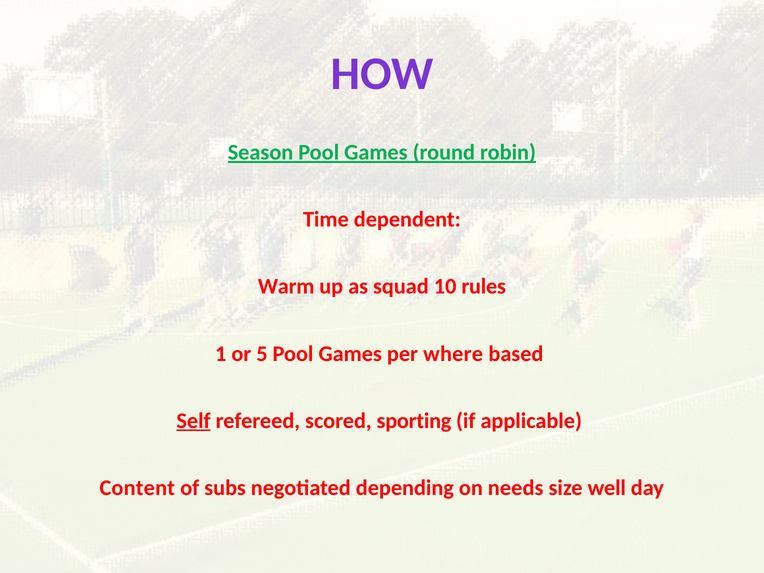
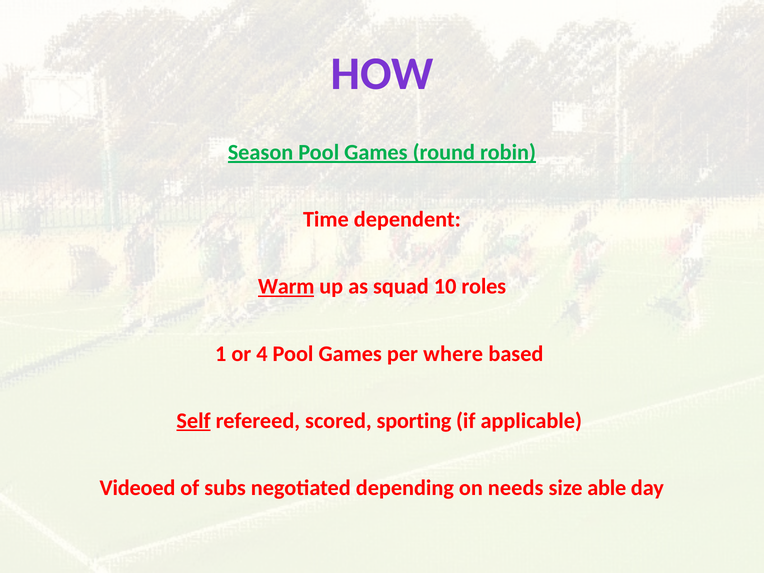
Warm underline: none -> present
rules: rules -> roles
5: 5 -> 4
Content: Content -> Videoed
well: well -> able
